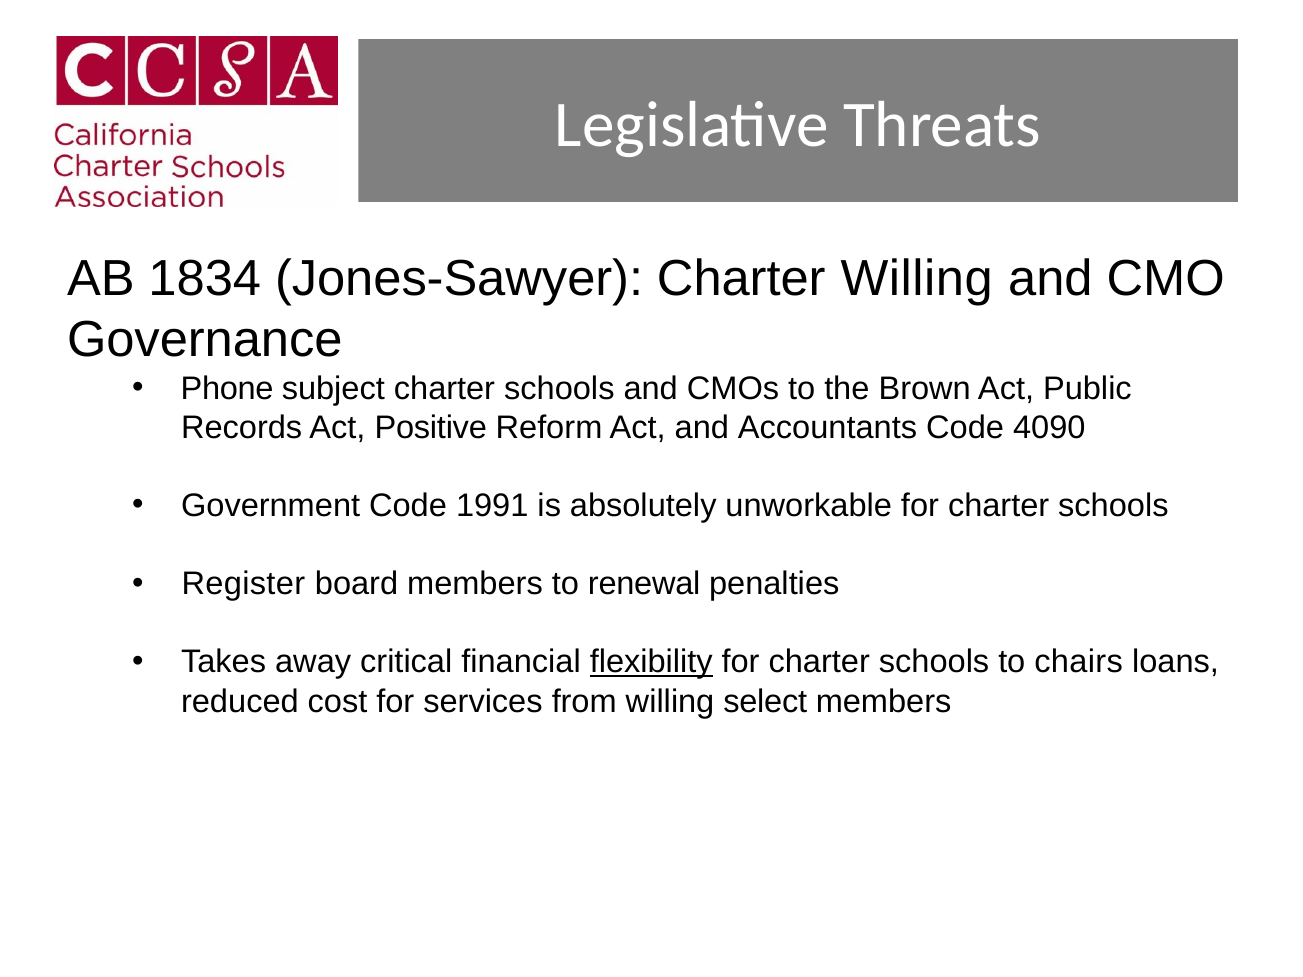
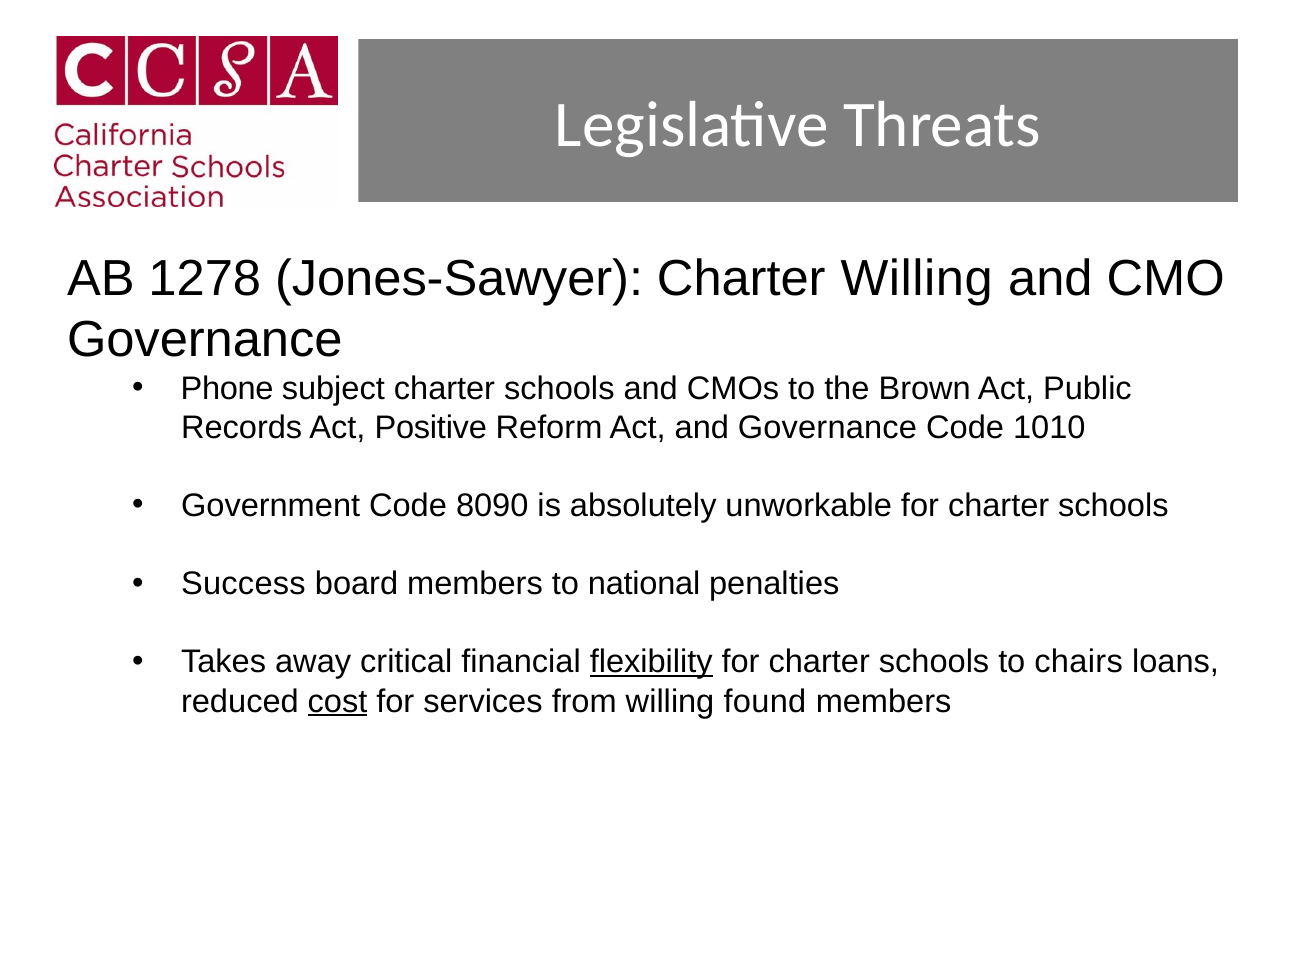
1834: 1834 -> 1278
and Accountants: Accountants -> Governance
4090: 4090 -> 1010
1991: 1991 -> 8090
Register: Register -> Success
renewal: renewal -> national
cost underline: none -> present
select: select -> found
